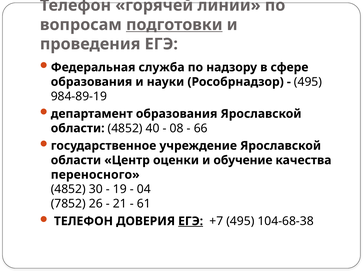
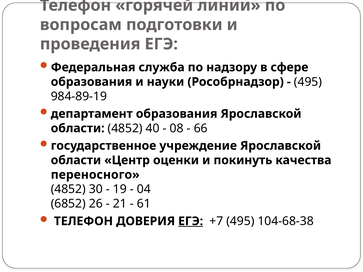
подготовки underline: present -> none
обучение: обучение -> покинуть
7852: 7852 -> 6852
